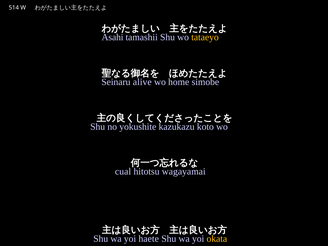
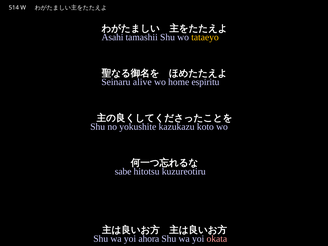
simobe: simobe -> espiritu
cual: cual -> sabe
wagayamai: wagayamai -> kuzureotiru
haete: haete -> ahora
okata at (217, 239) colour: yellow -> pink
